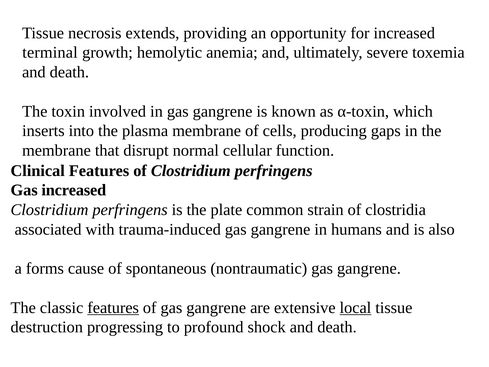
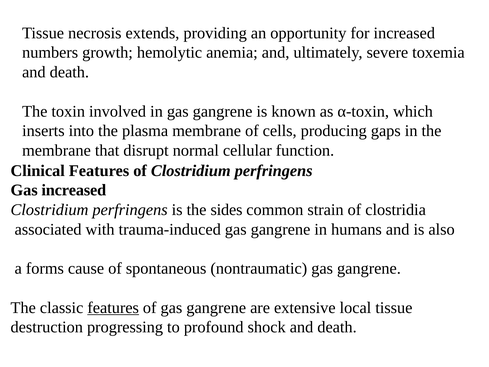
terminal: terminal -> numbers
plate: plate -> sides
local underline: present -> none
